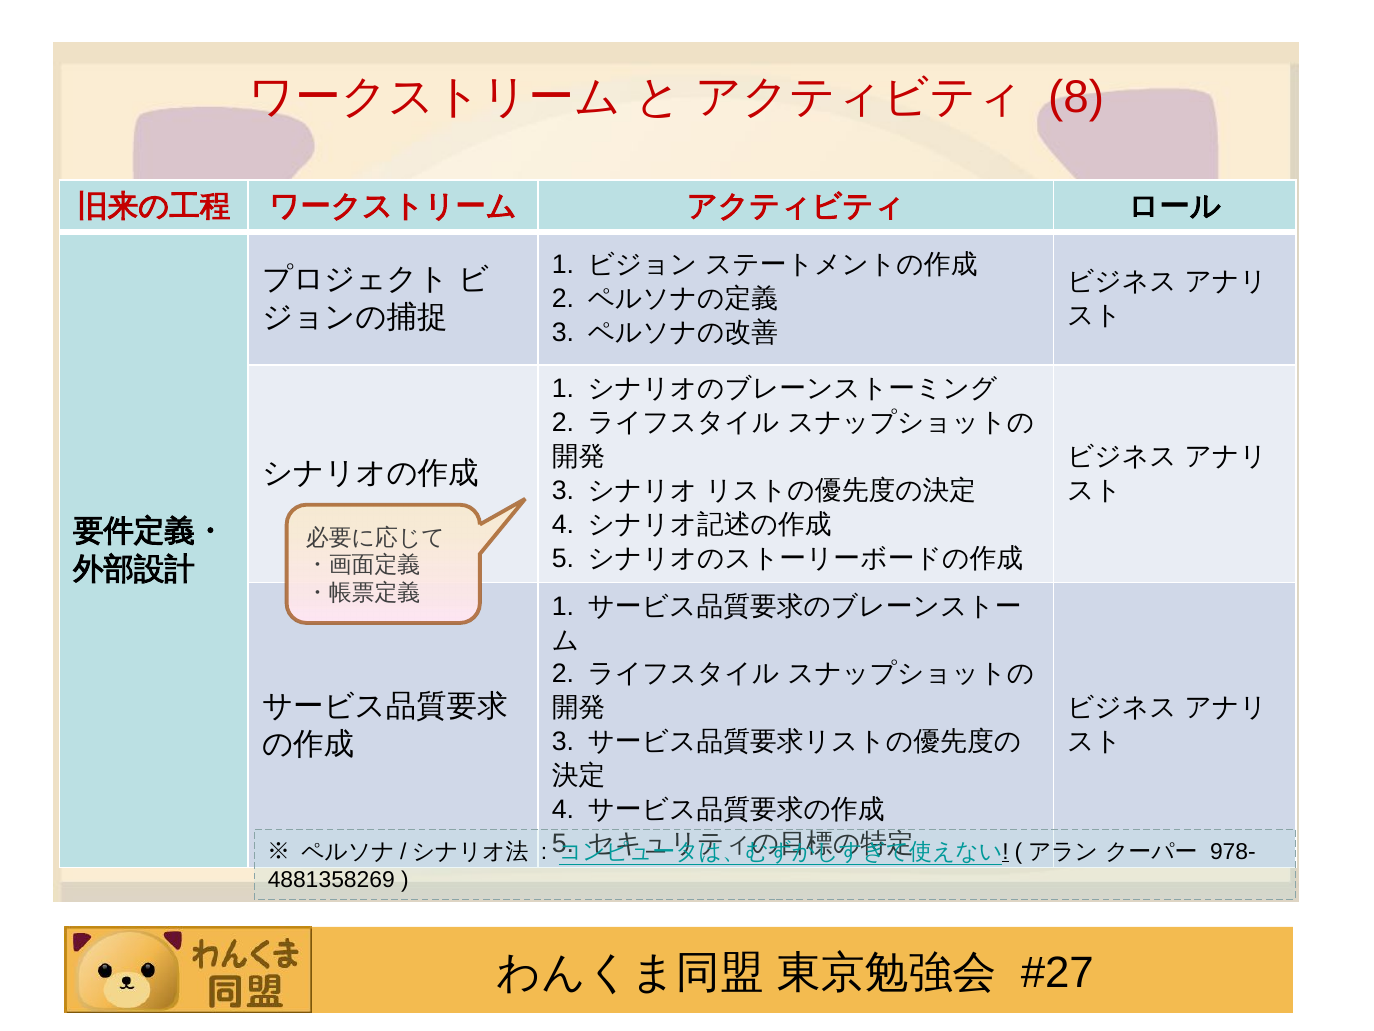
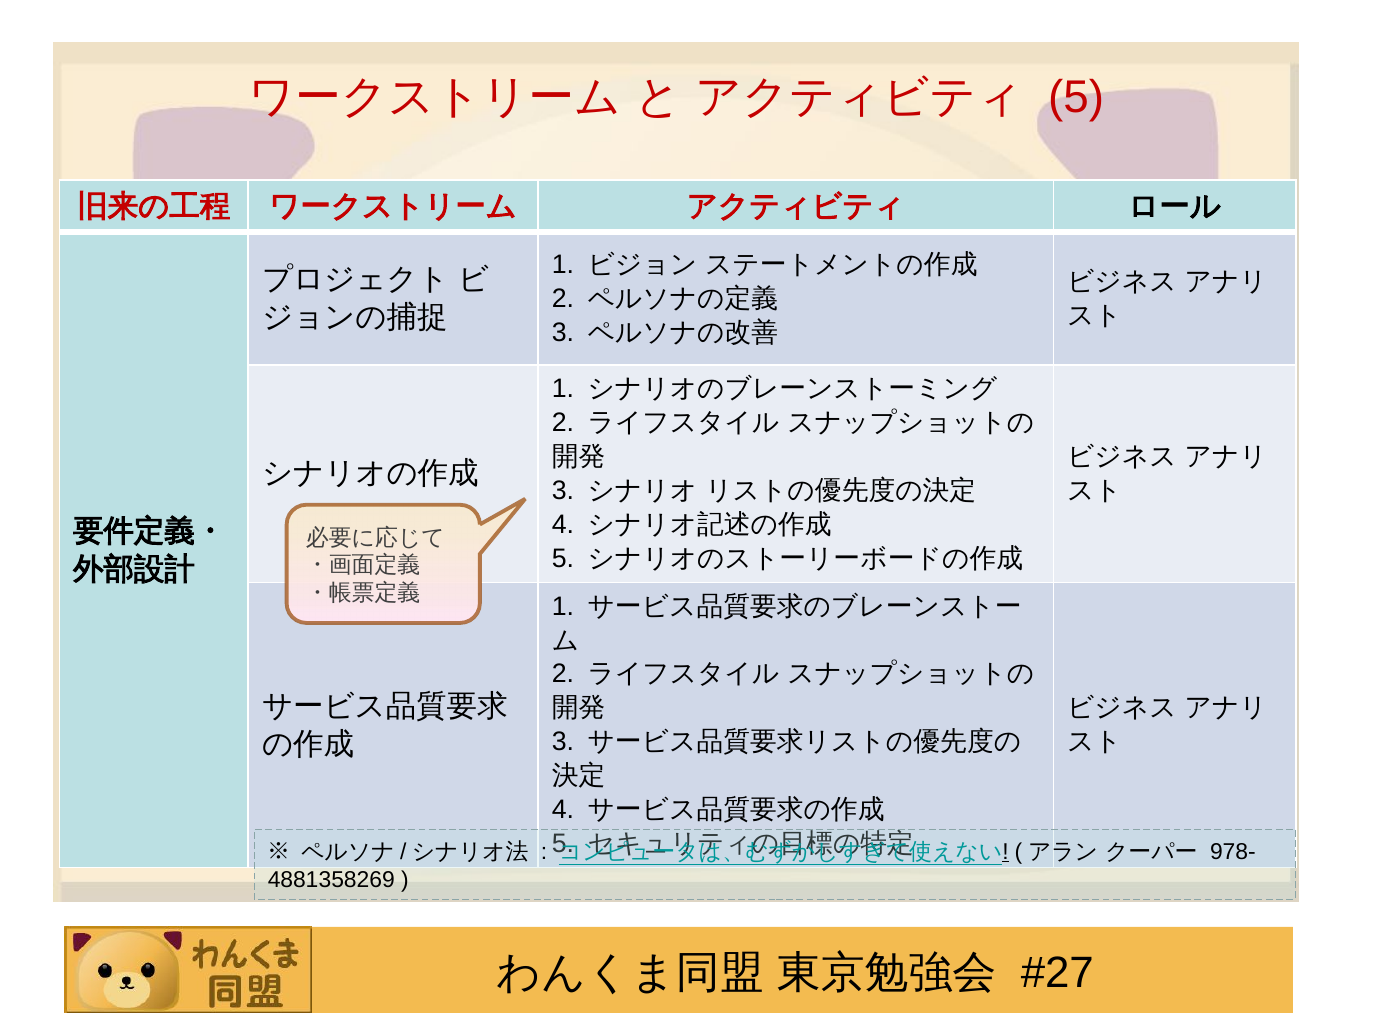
8 at (1076, 98): 8 -> 5
